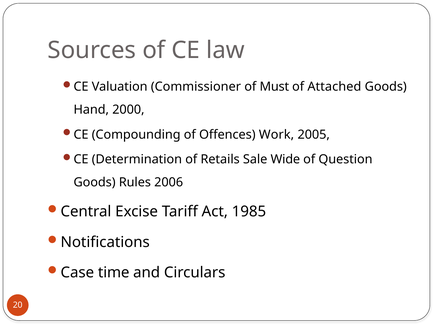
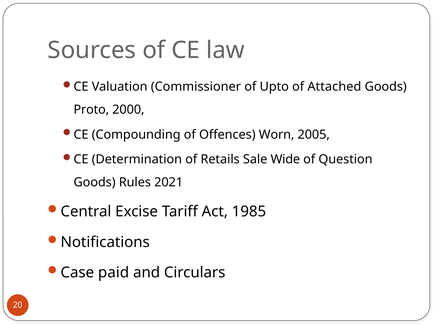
Must: Must -> Upto
Hand: Hand -> Proto
Work: Work -> Worn
2006: 2006 -> 2021
time: time -> paid
